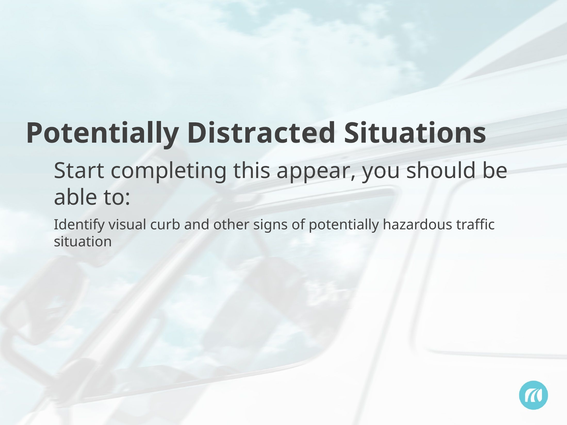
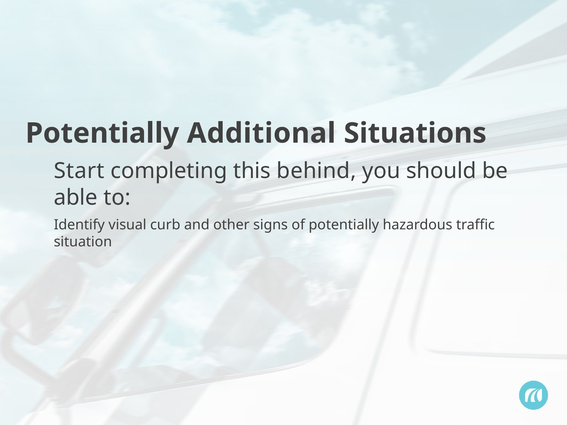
Distracted: Distracted -> Additional
appear: appear -> behind
